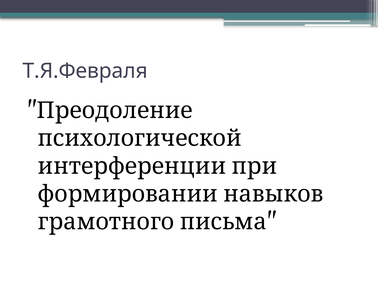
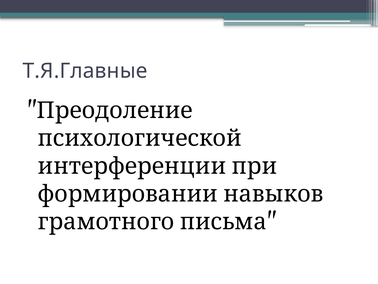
Т.Я.Февраля: Т.Я.Февраля -> Т.Я.Главные
